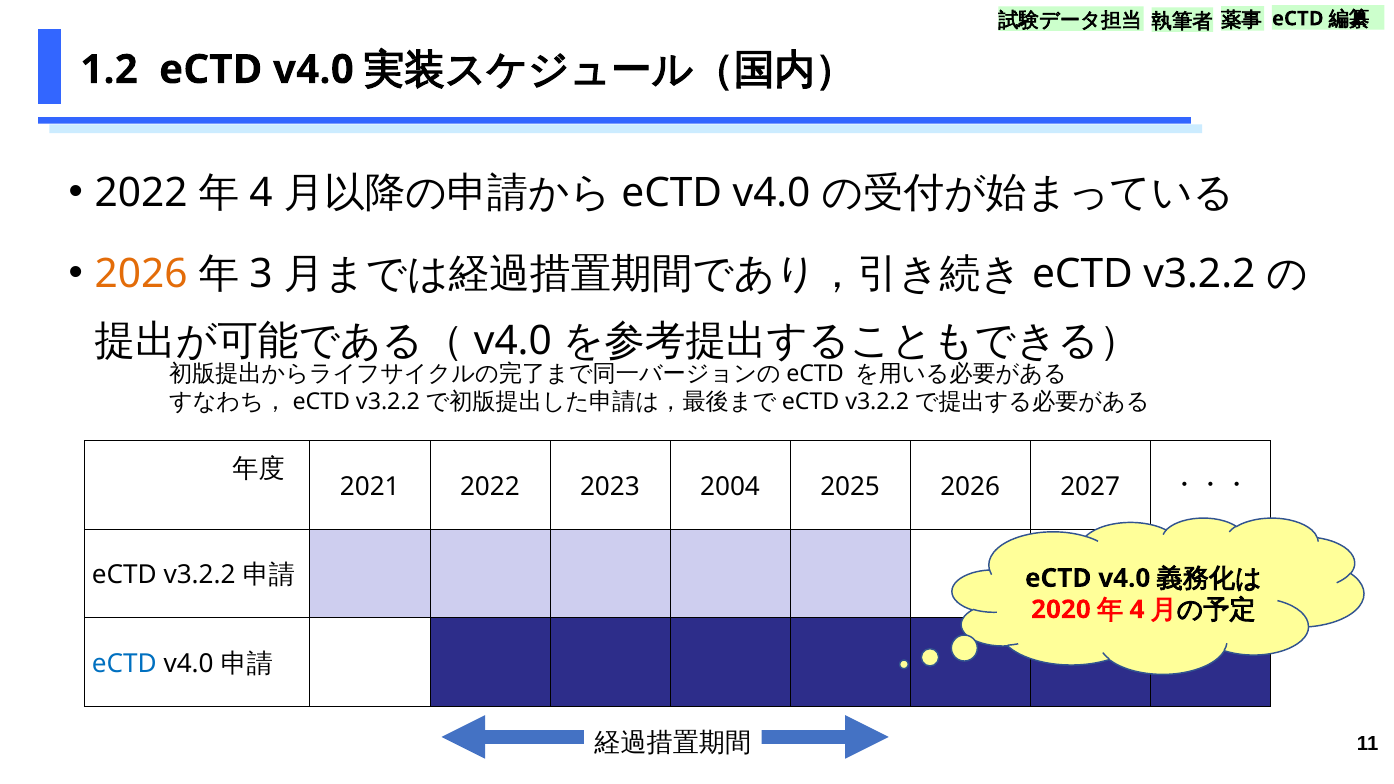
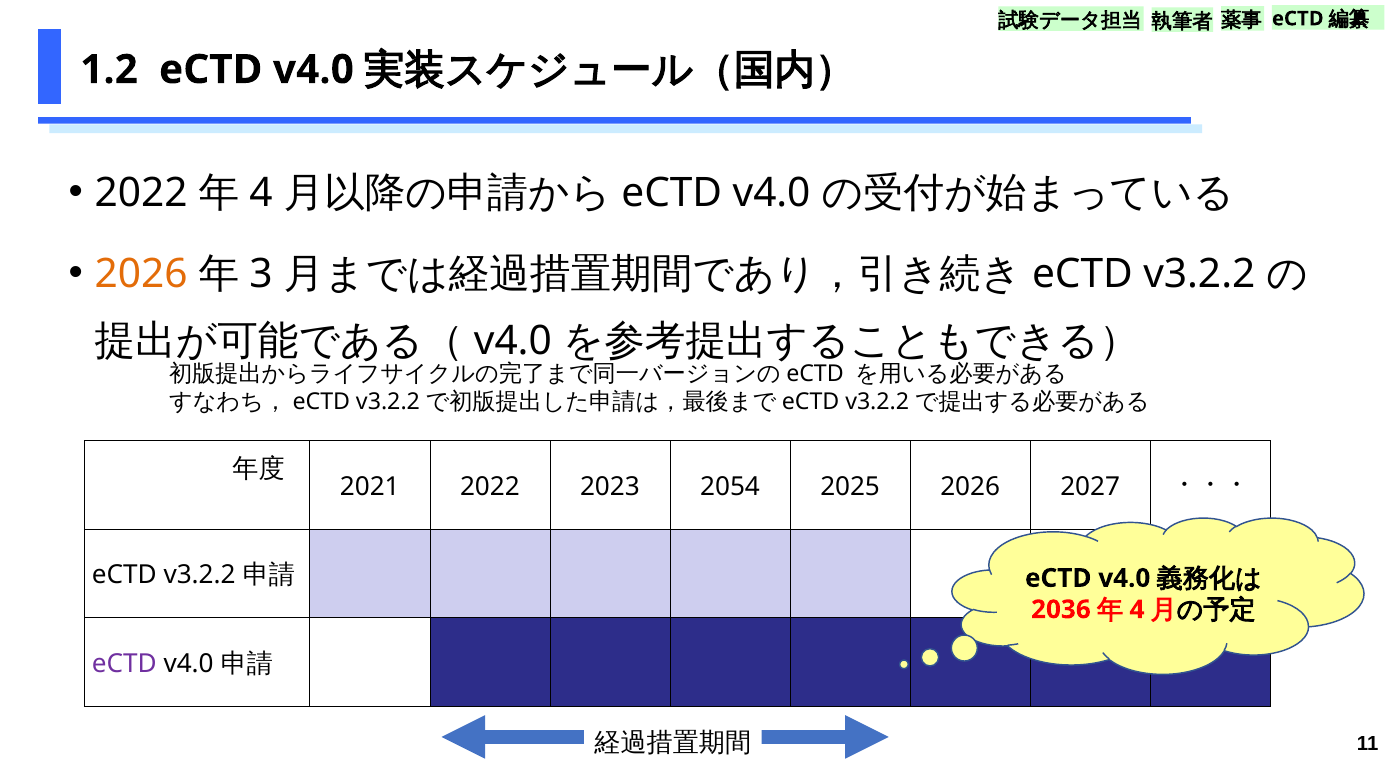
2004: 2004 -> 2054
2020: 2020 -> 2036
eCTD at (124, 664) colour: blue -> purple
